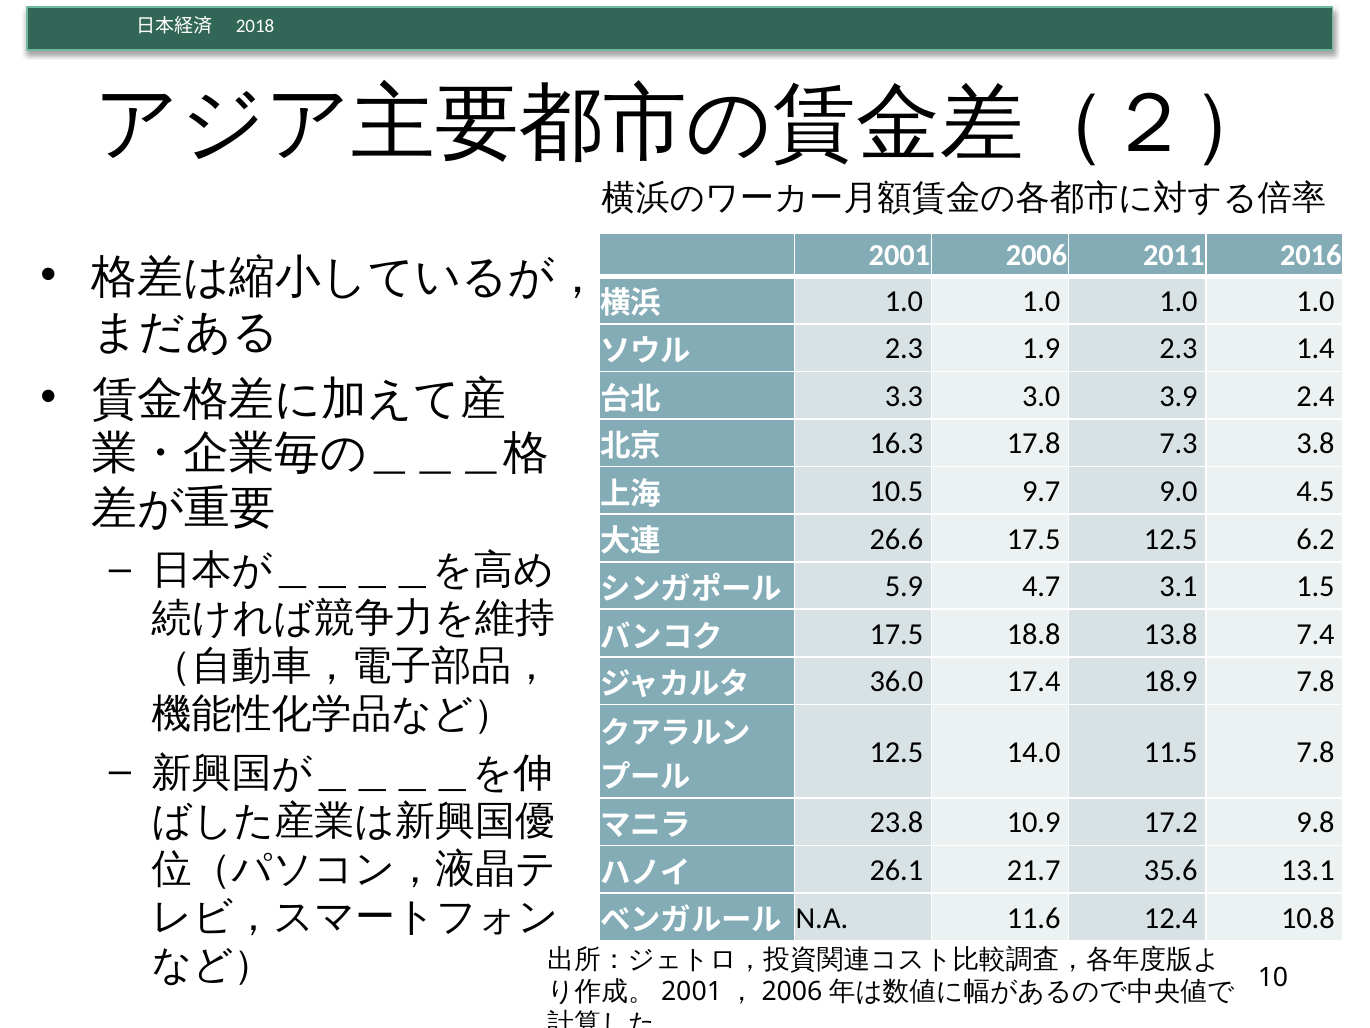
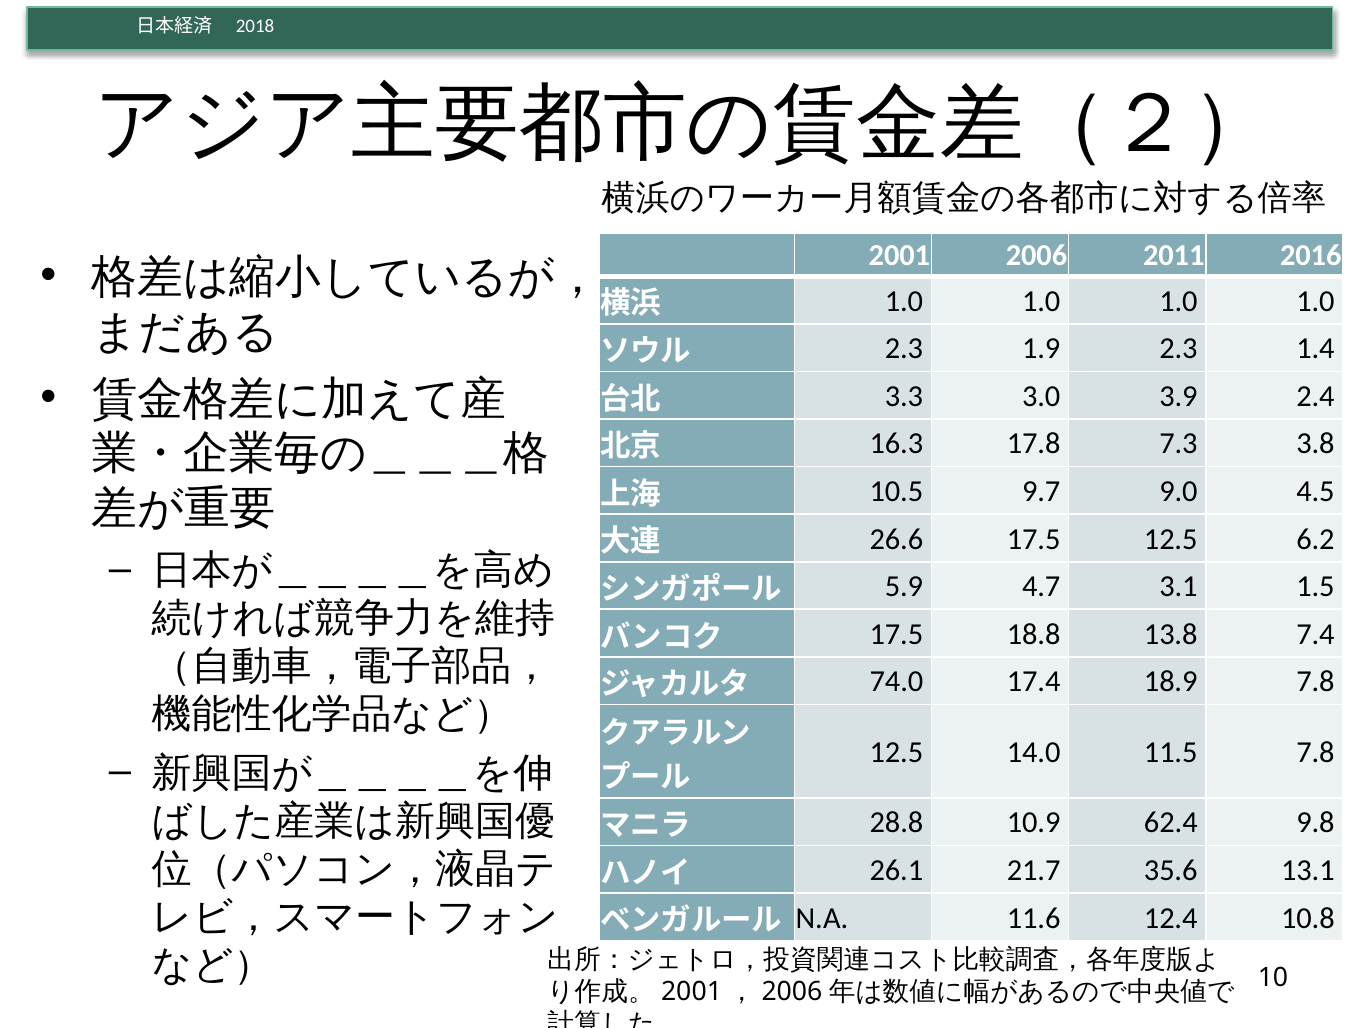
36.0: 36.0 -> 74.0
23.8: 23.8 -> 28.8
17.2: 17.2 -> 62.4
